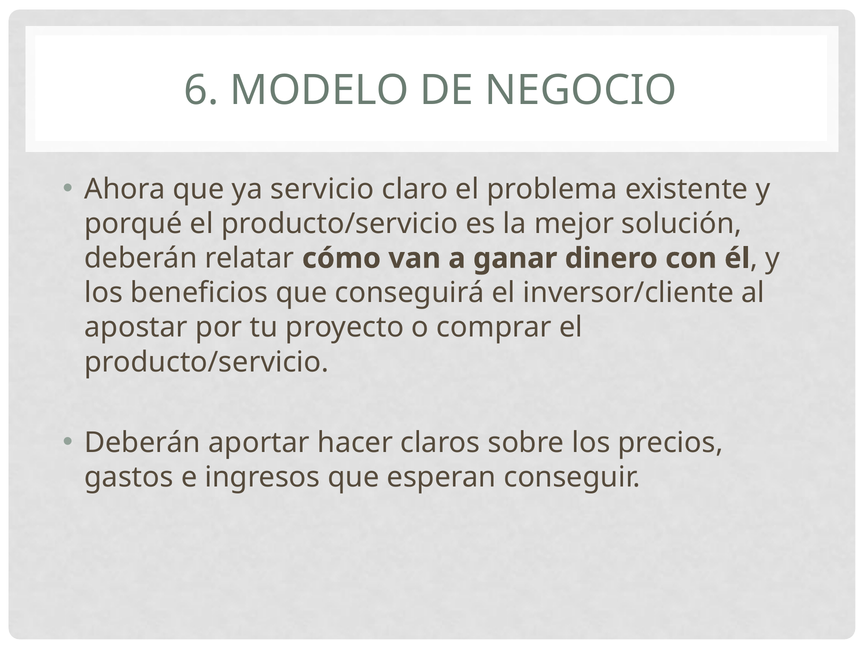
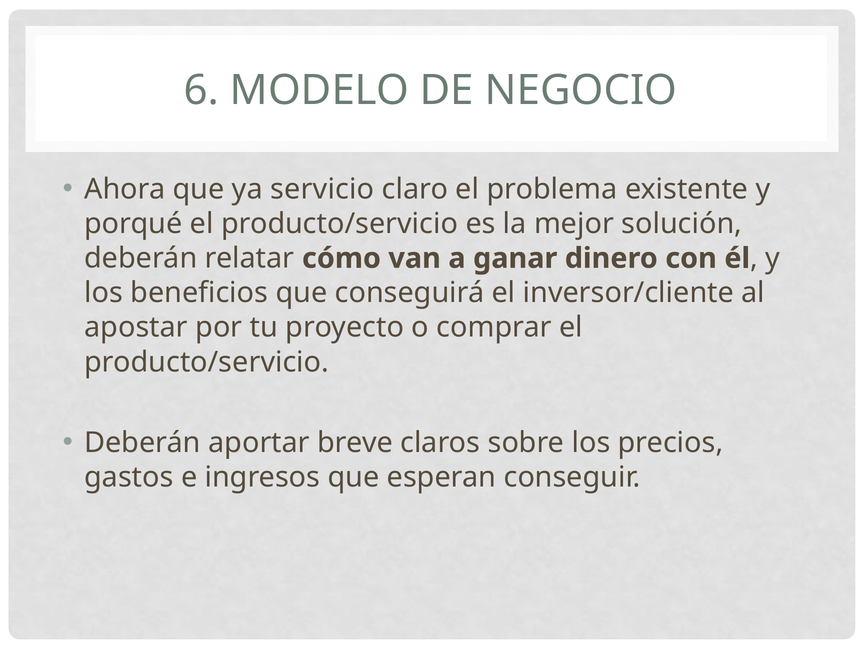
hacer: hacer -> breve
